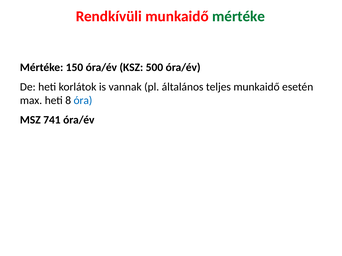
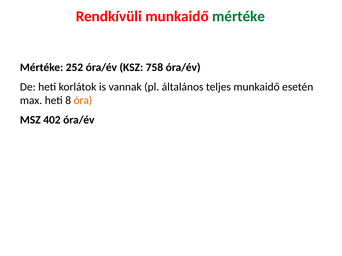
150: 150 -> 252
500: 500 -> 758
óra colour: blue -> orange
741: 741 -> 402
